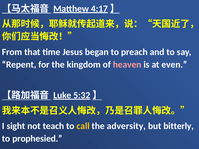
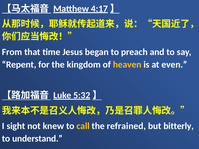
heaven colour: pink -> yellow
teach: teach -> knew
adversity: adversity -> refrained
prophesied: prophesied -> understand
